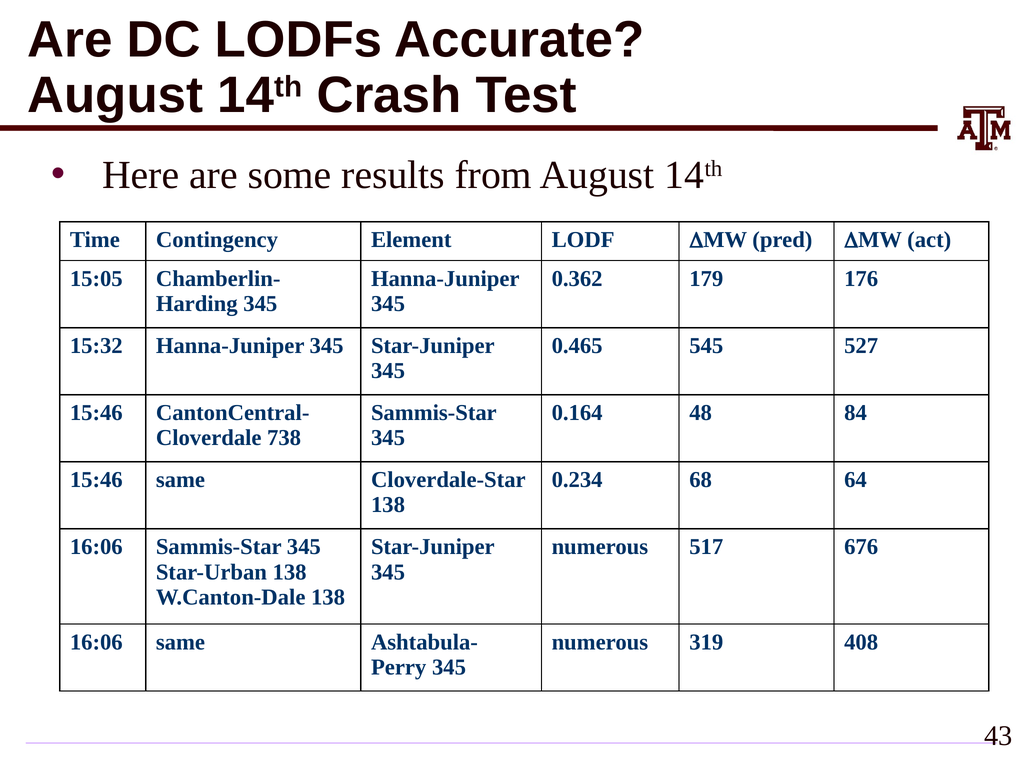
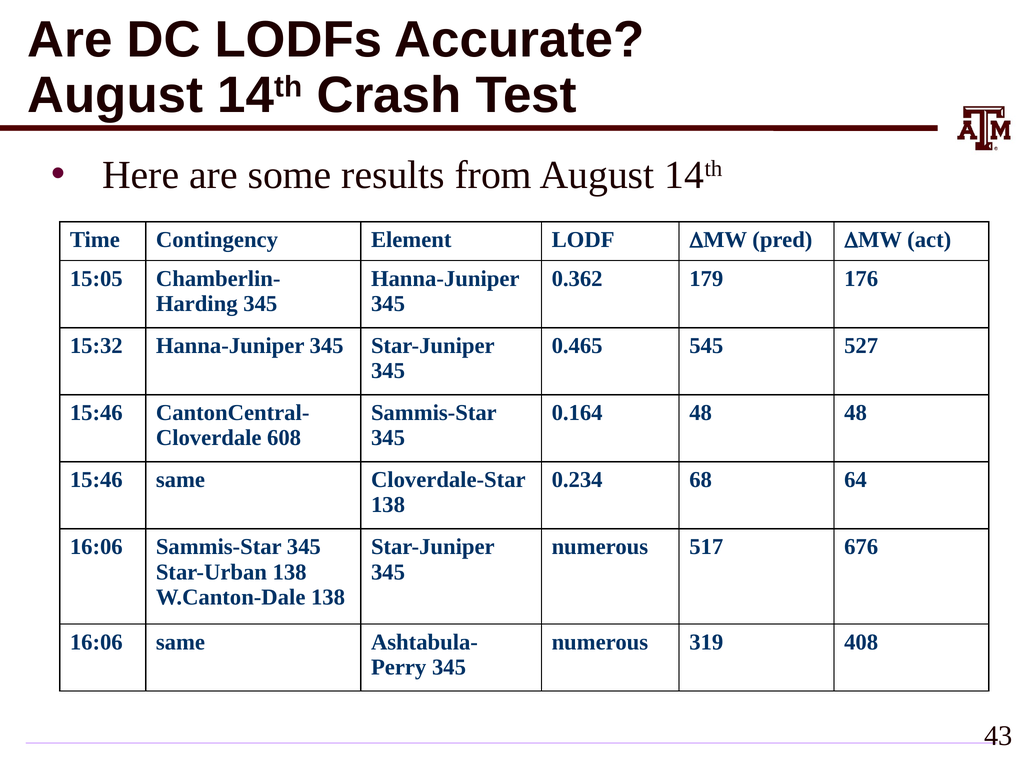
48 84: 84 -> 48
738: 738 -> 608
